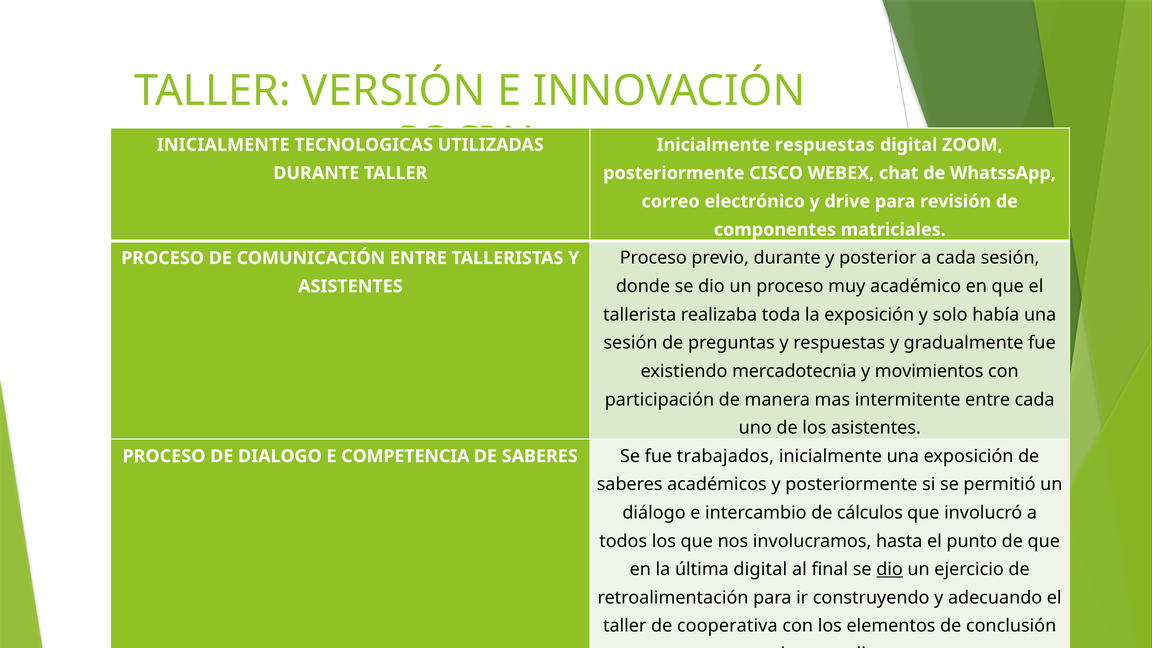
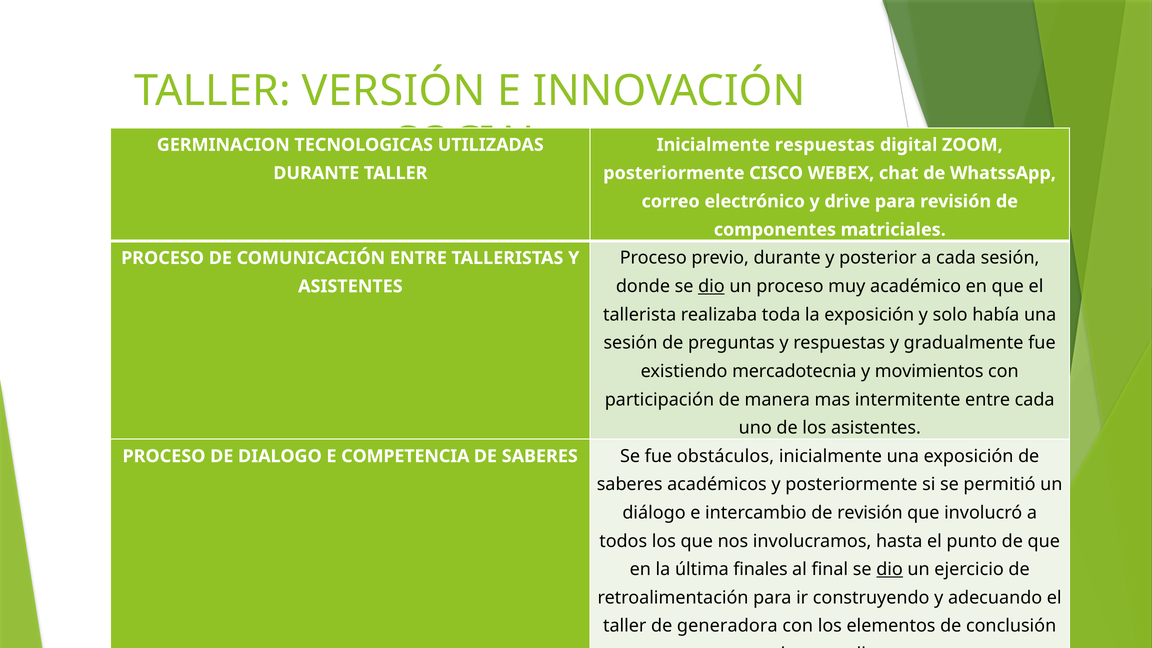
INICIALMENTE at (223, 145): INICIALMENTE -> GERMINACION
dio at (711, 286) underline: none -> present
trabajados: trabajados -> obstáculos
de cálculos: cálculos -> revisión
última digital: digital -> finales
cooperativa: cooperativa -> generadora
